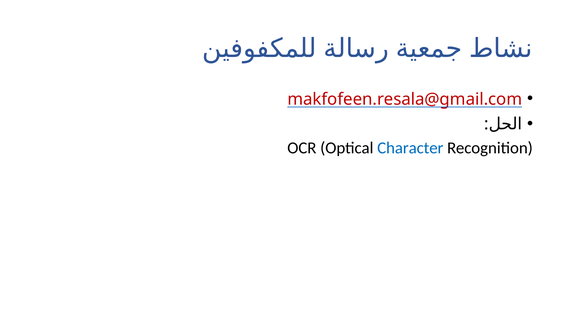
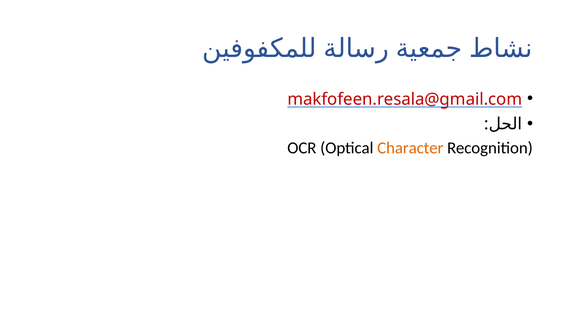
Character colour: blue -> orange
